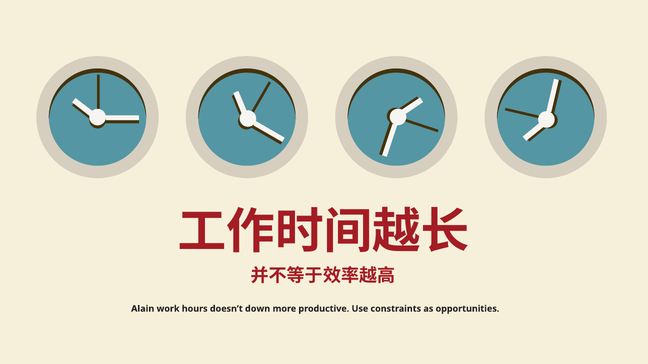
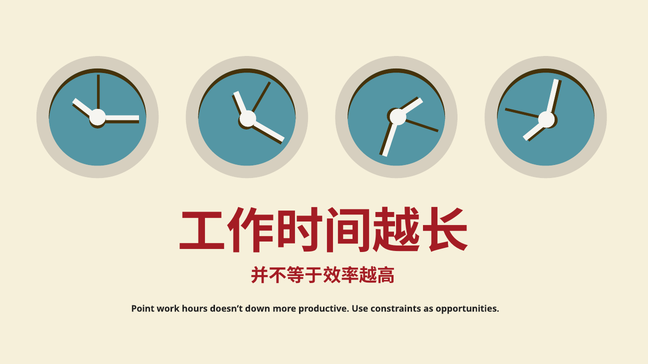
Alain: Alain -> Point
